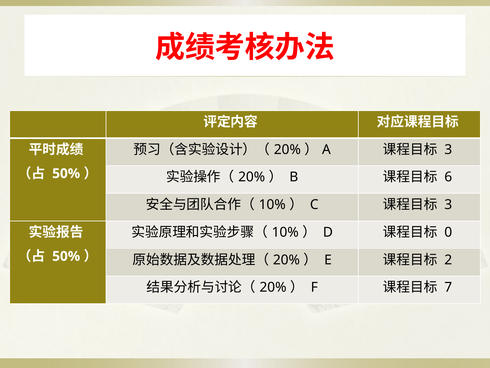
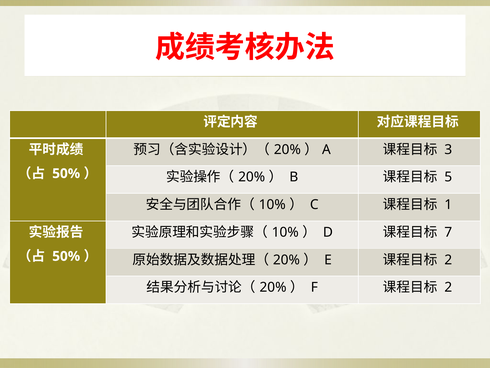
6: 6 -> 5
3 at (448, 204): 3 -> 1
0: 0 -> 7
7 at (448, 287): 7 -> 2
